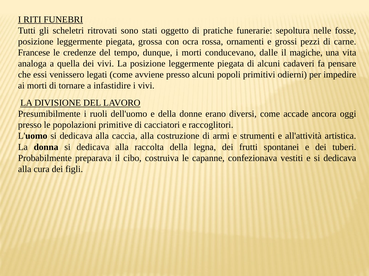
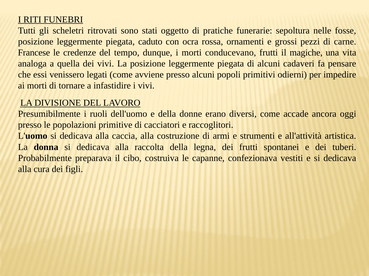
grossa: grossa -> caduto
conducevano dalle: dalle -> frutti
